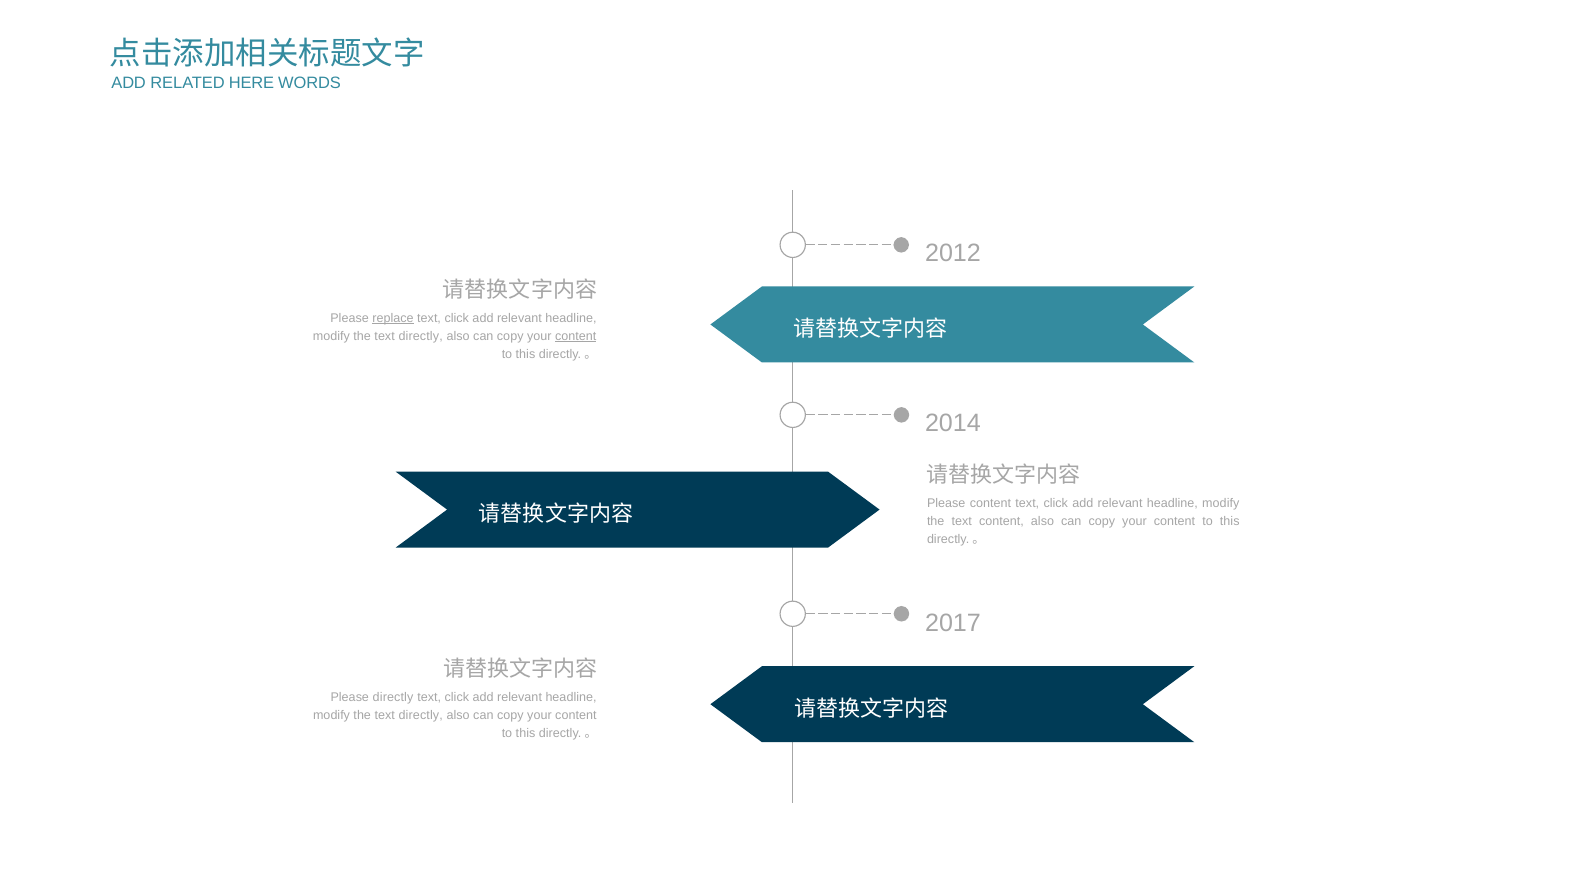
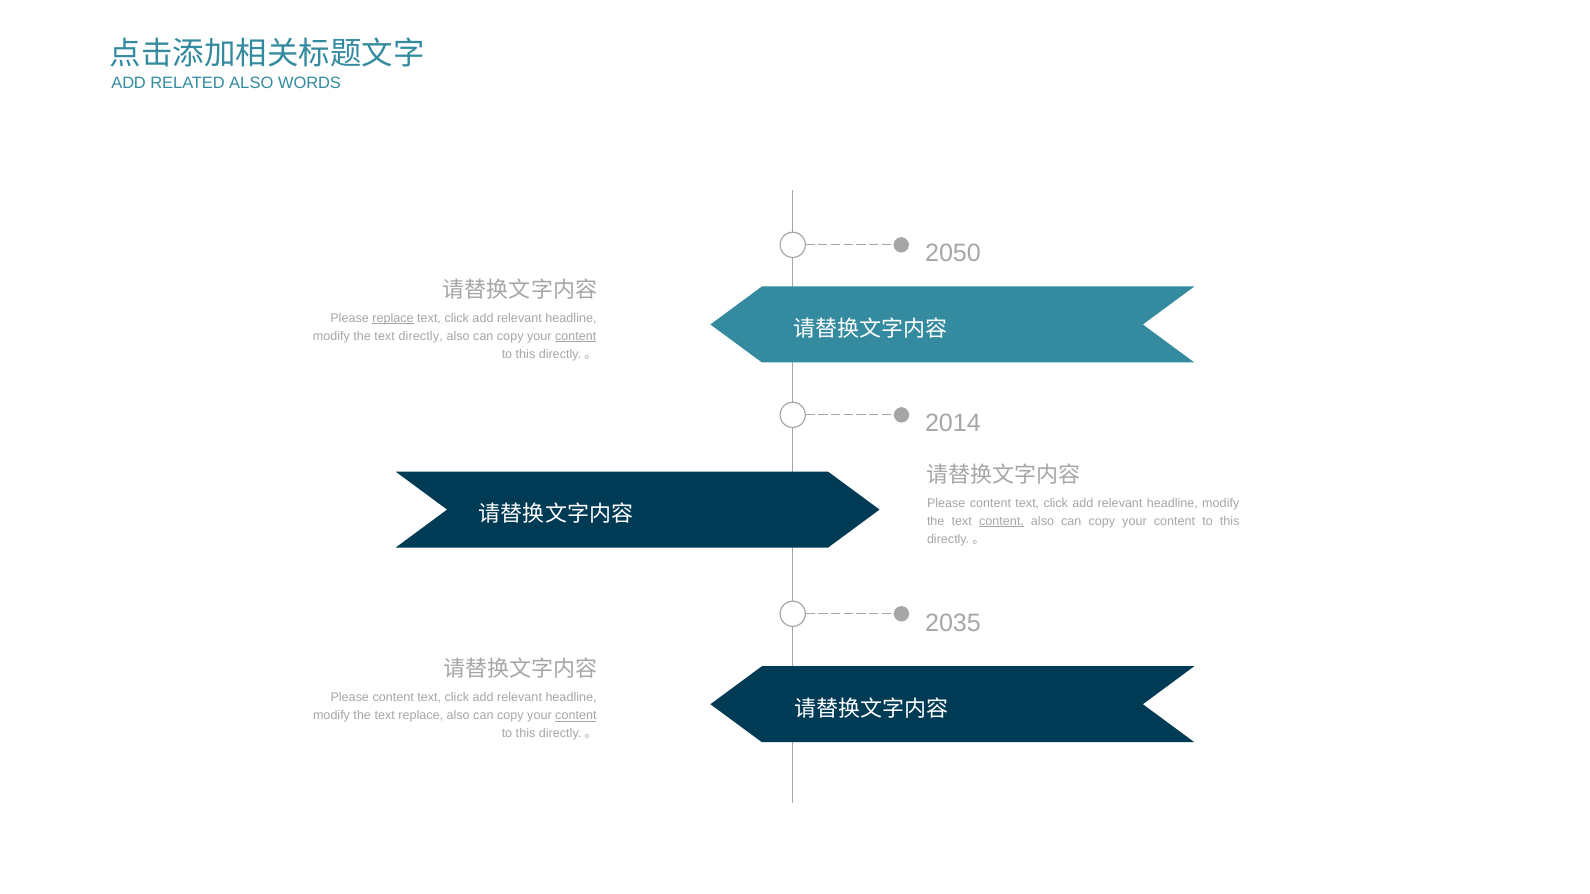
RELATED HERE: HERE -> ALSO
2012: 2012 -> 2050
content at (1001, 521) underline: none -> present
2017: 2017 -> 2035
directly at (393, 698): directly -> content
directly at (421, 716): directly -> replace
content at (576, 716) underline: none -> present
